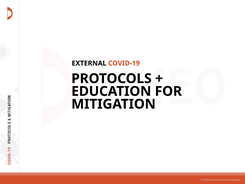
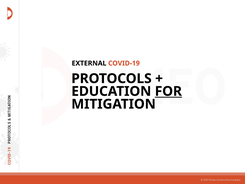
FOR underline: none -> present
